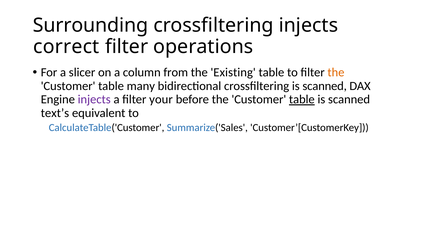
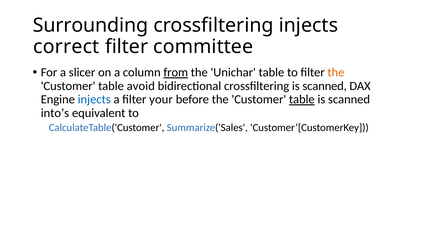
operations: operations -> committee
from underline: none -> present
Existing: Existing -> Unichar
many: many -> avoid
injects at (94, 100) colour: purple -> blue
text’s: text’s -> into’s
